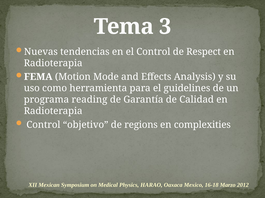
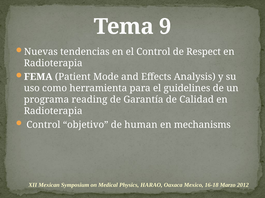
3: 3 -> 9
Motion: Motion -> Patient
regions: regions -> human
complexities: complexities -> mechanisms
